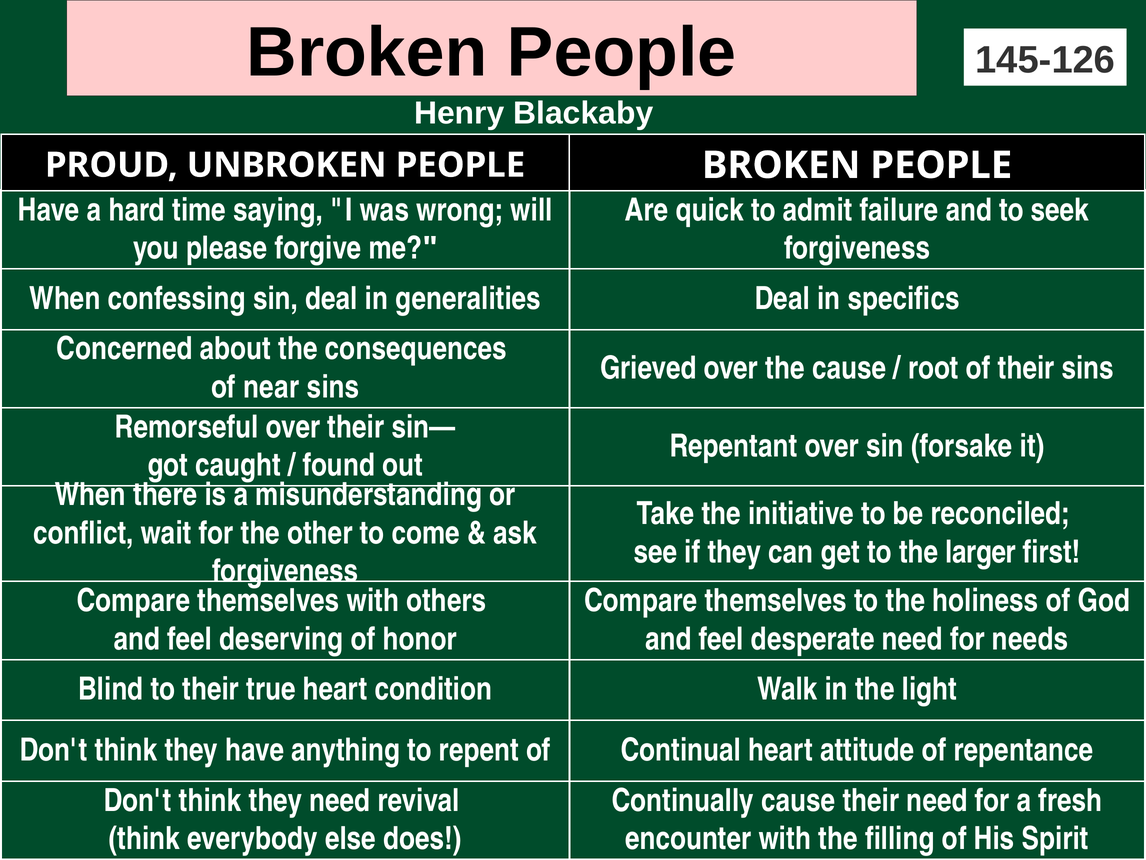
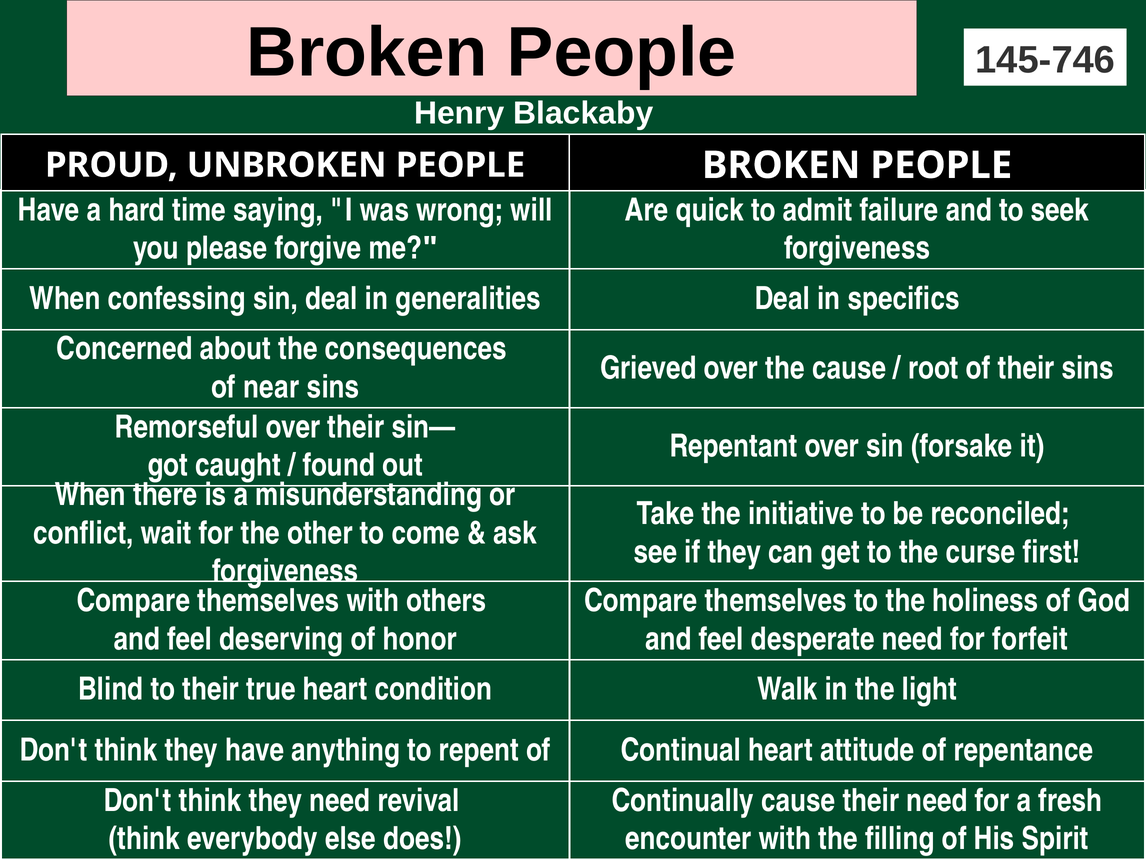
145-126: 145-126 -> 145-746
larger: larger -> curse
needs: needs -> forfeit
